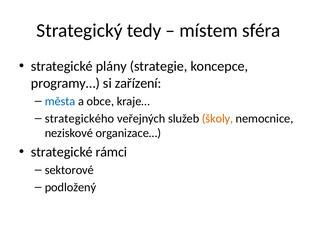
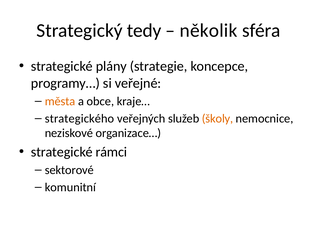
místem: místem -> několik
zařízení: zařízení -> veřejné
města colour: blue -> orange
podložený: podložený -> komunitní
